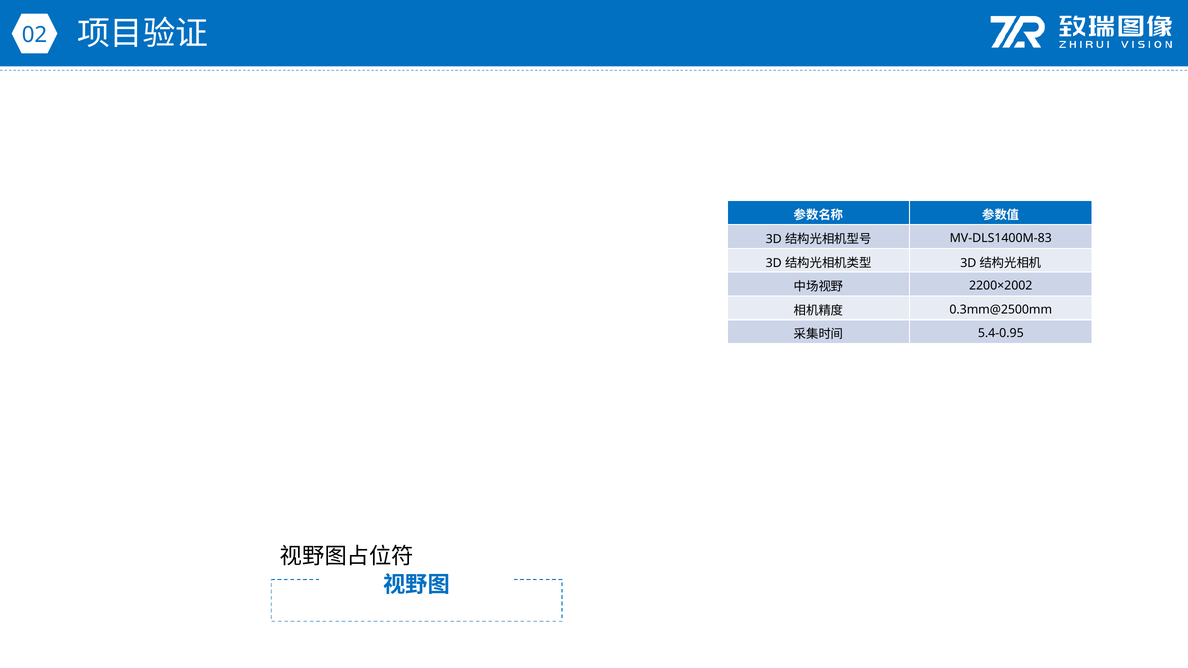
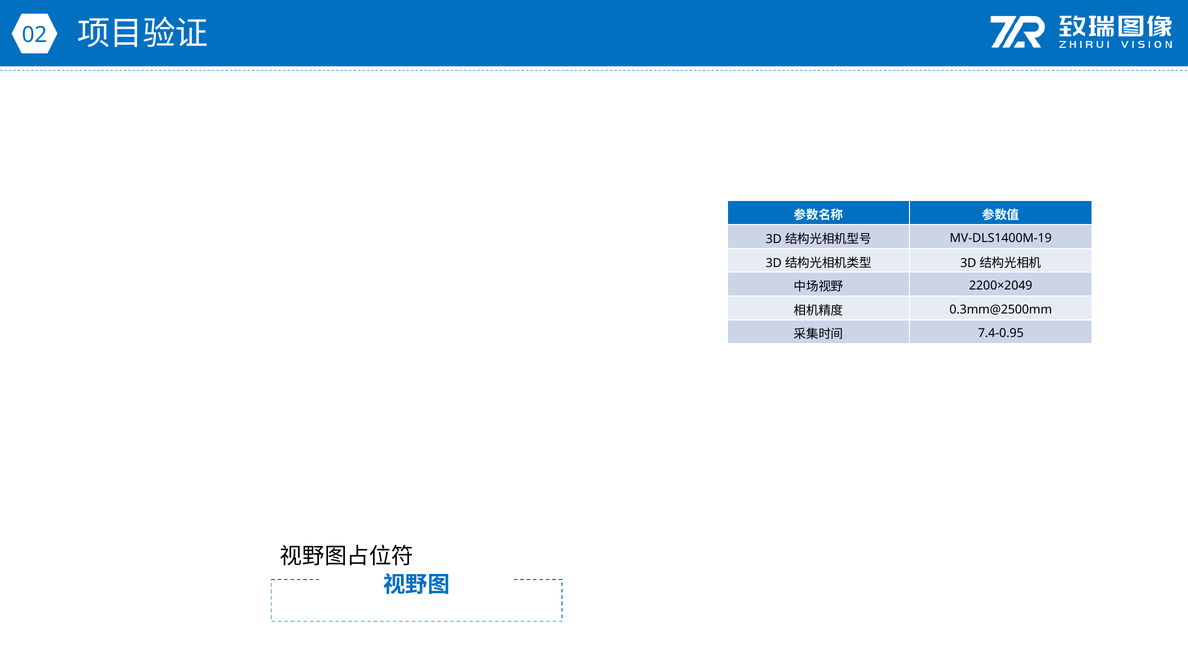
MV-DLS1400M-83: MV-DLS1400M-83 -> MV-DLS1400M-19
2200×2002: 2200×2002 -> 2200×2049
5.4-0.95: 5.4-0.95 -> 7.4-0.95
